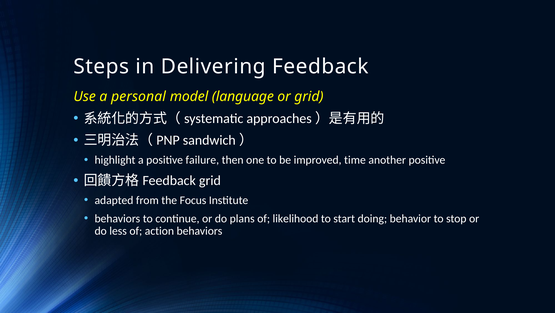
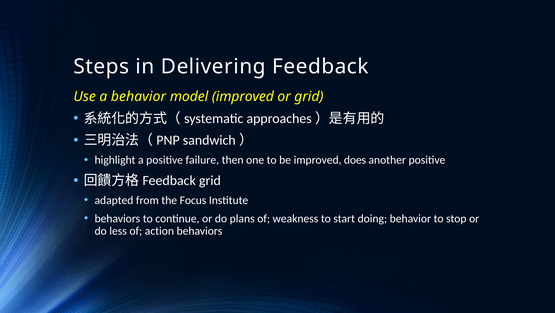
a personal: personal -> behavior
model language: language -> improved
time: time -> does
likelihood: likelihood -> weakness
